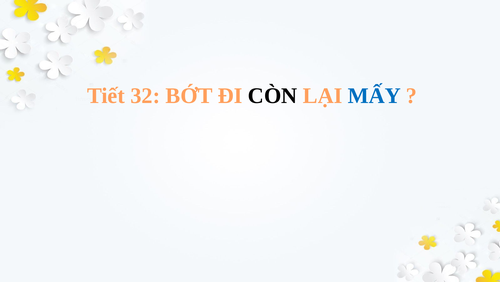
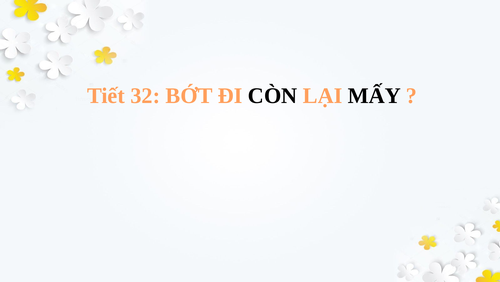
MẤY colour: blue -> black
